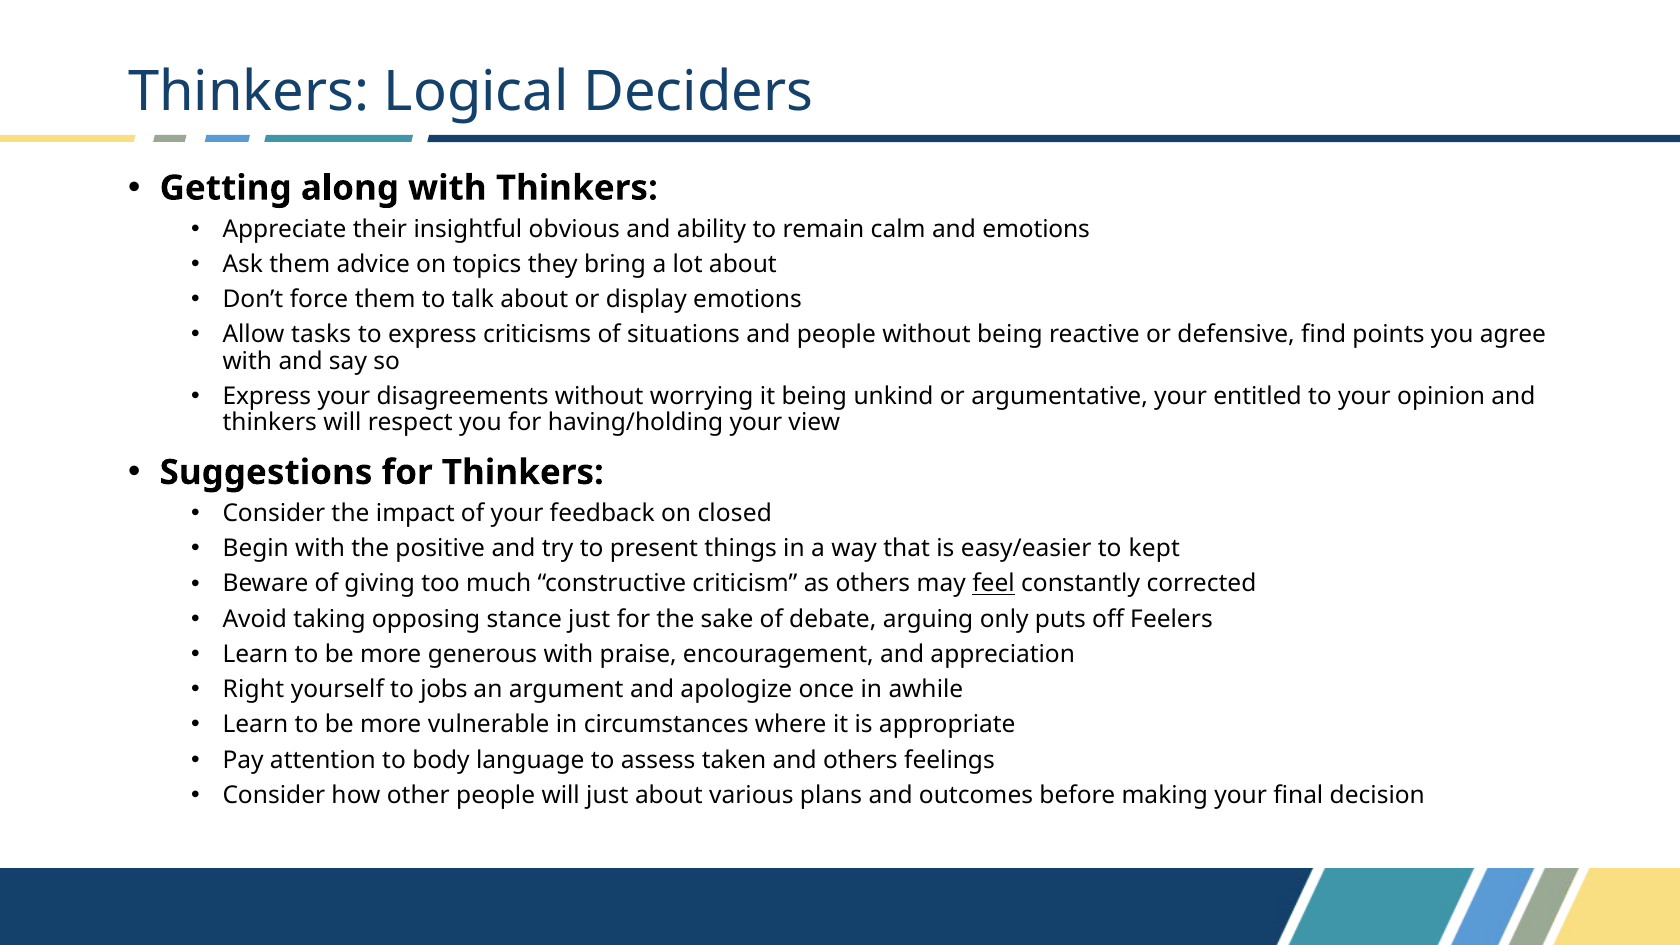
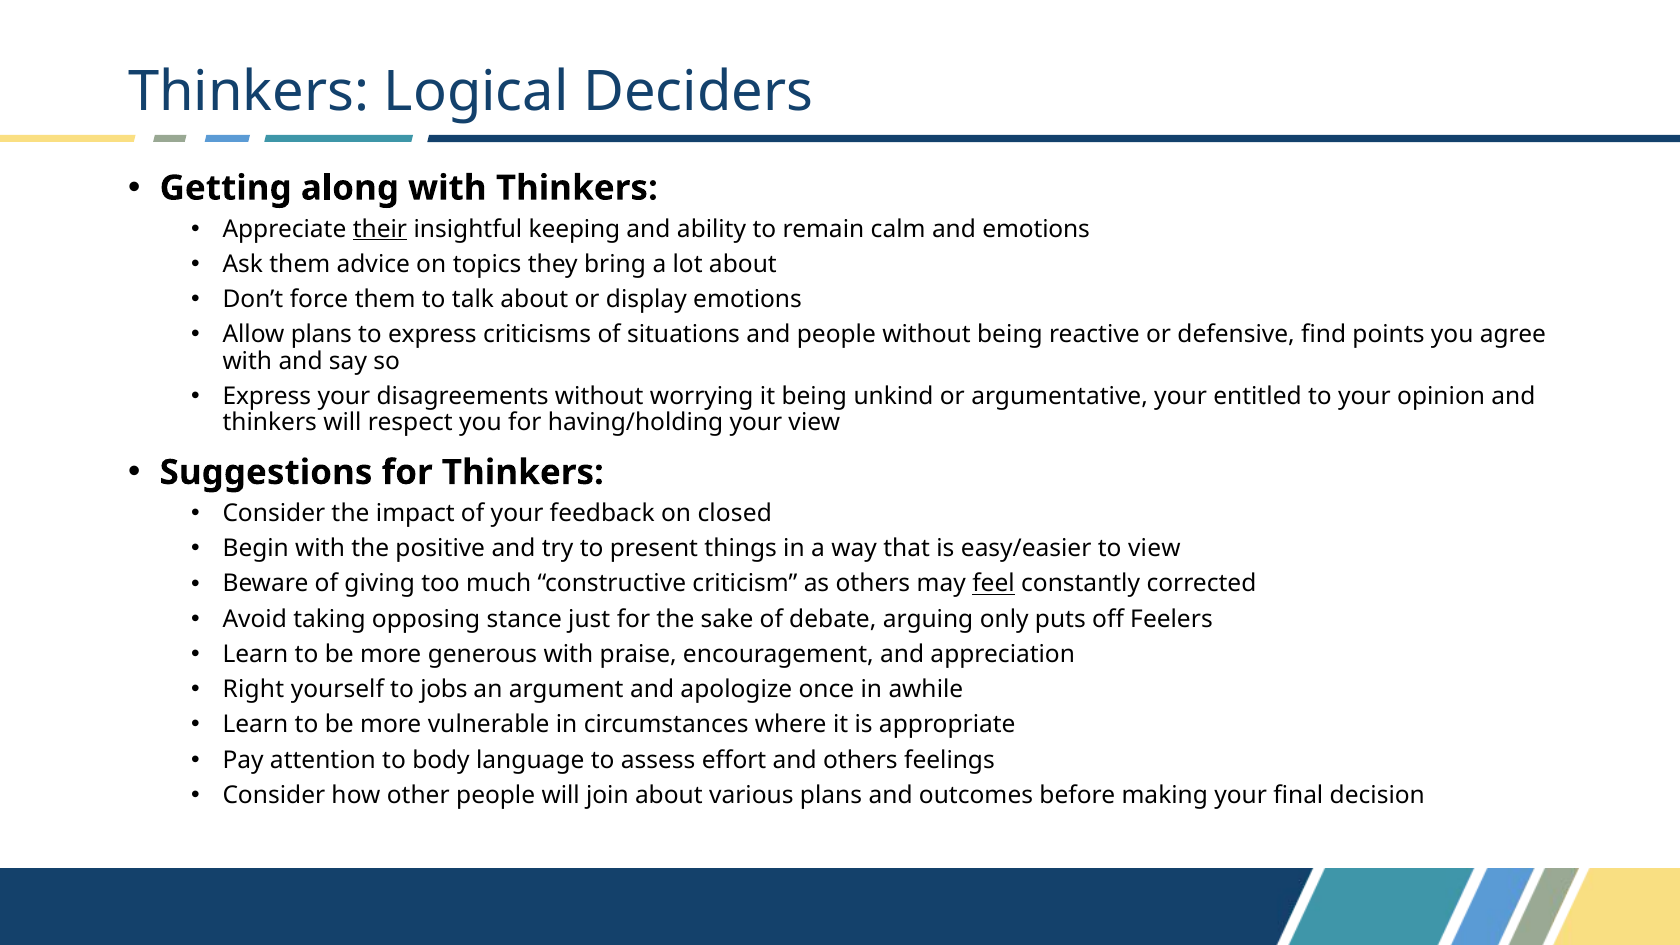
their underline: none -> present
obvious: obvious -> keeping
Allow tasks: tasks -> plans
to kept: kept -> view
taken: taken -> effort
will just: just -> join
